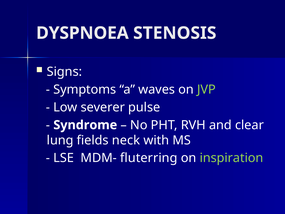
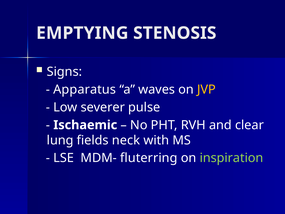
DYSPNOEA: DYSPNOEA -> EMPTYING
Symptoms: Symptoms -> Apparatus
JVP colour: light green -> yellow
Syndrome: Syndrome -> Ischaemic
